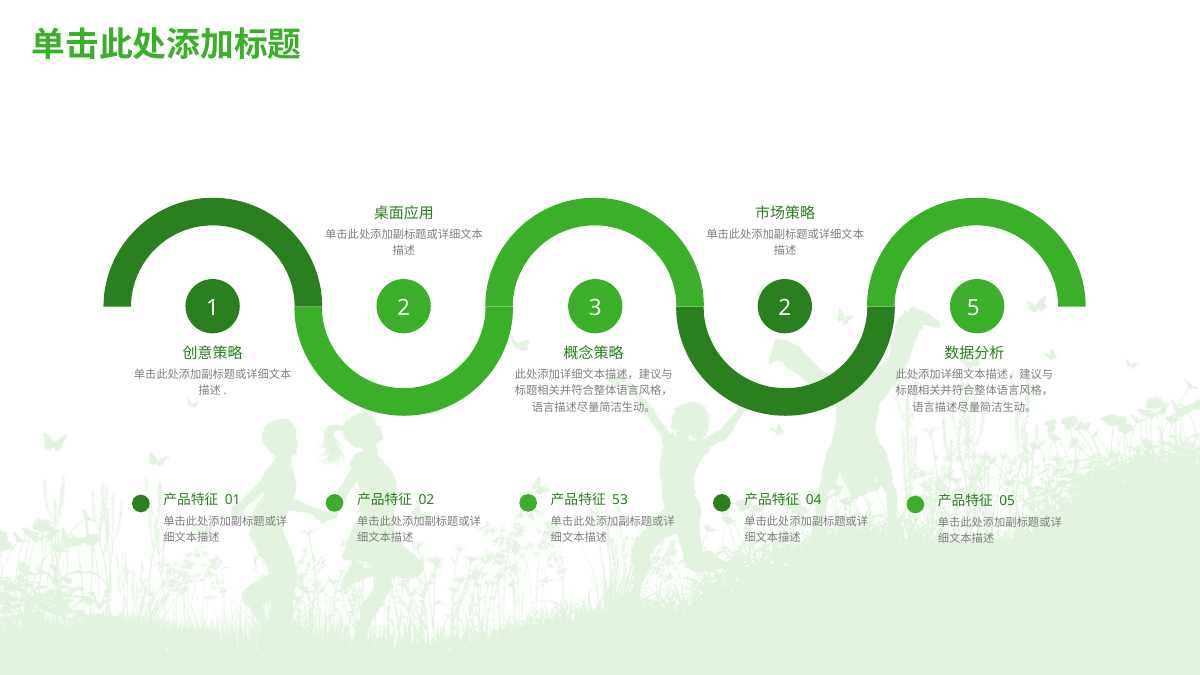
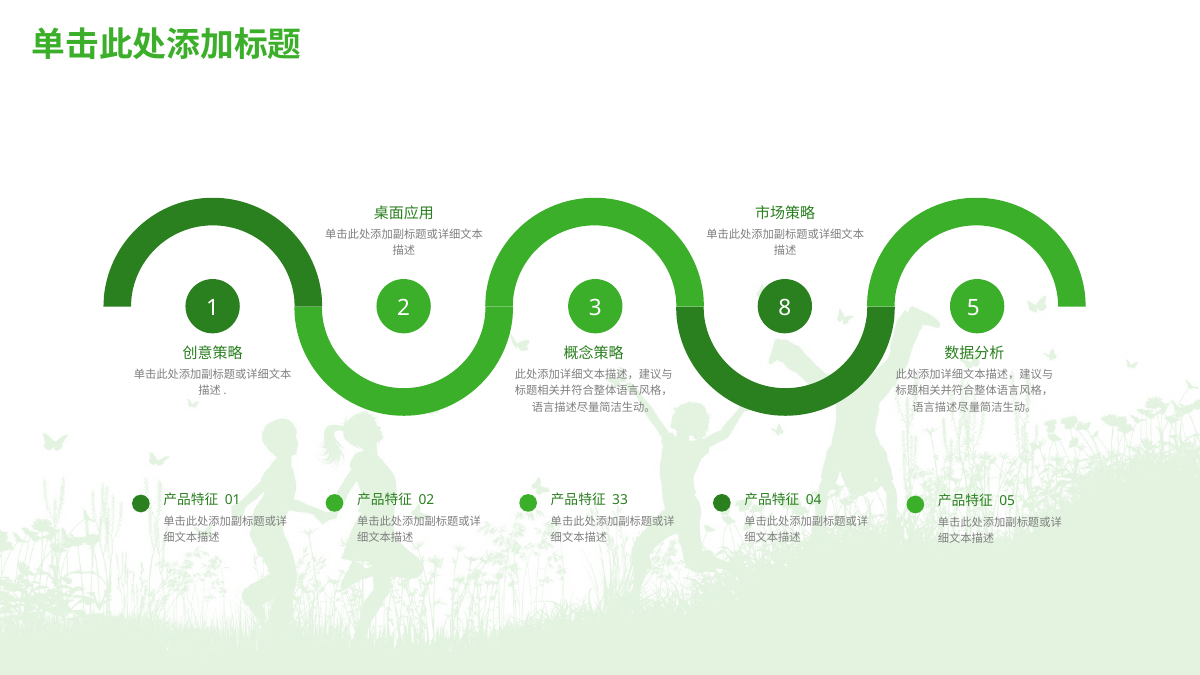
3 2: 2 -> 8
53: 53 -> 33
